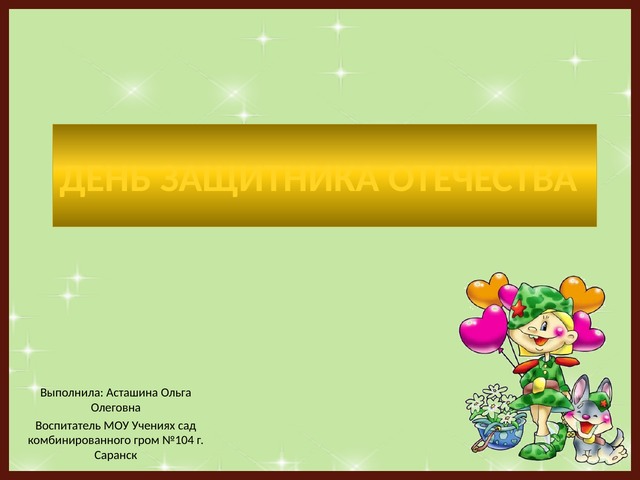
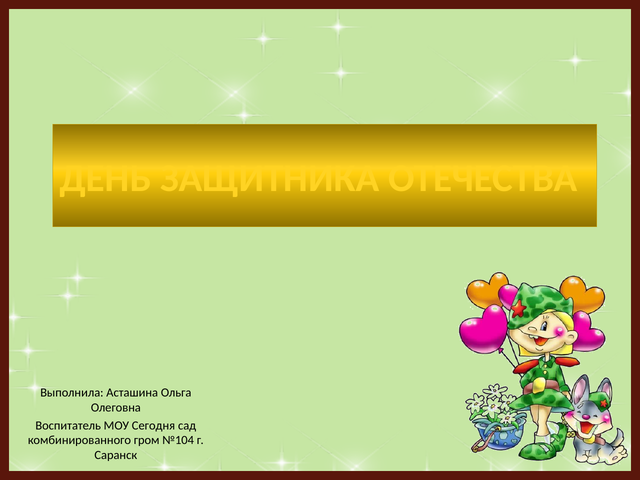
Учениях: Учениях -> Сегодня
